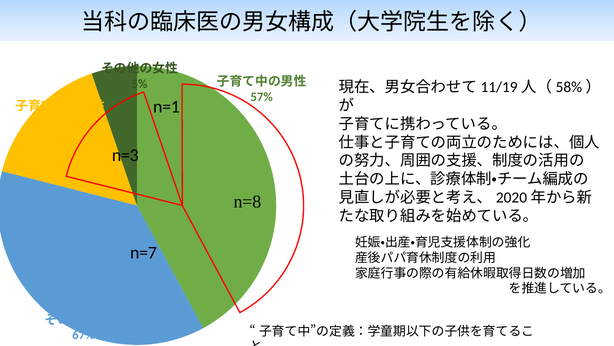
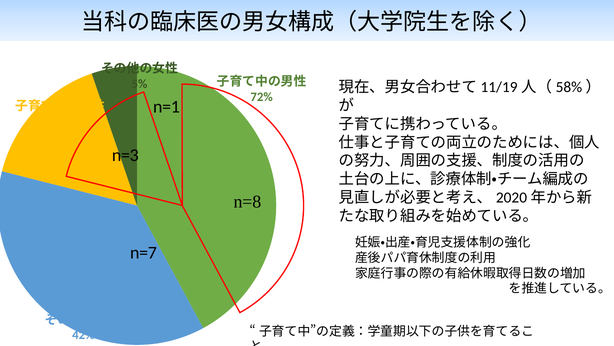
57%: 57% -> 72%
67%: 67% -> 42%
